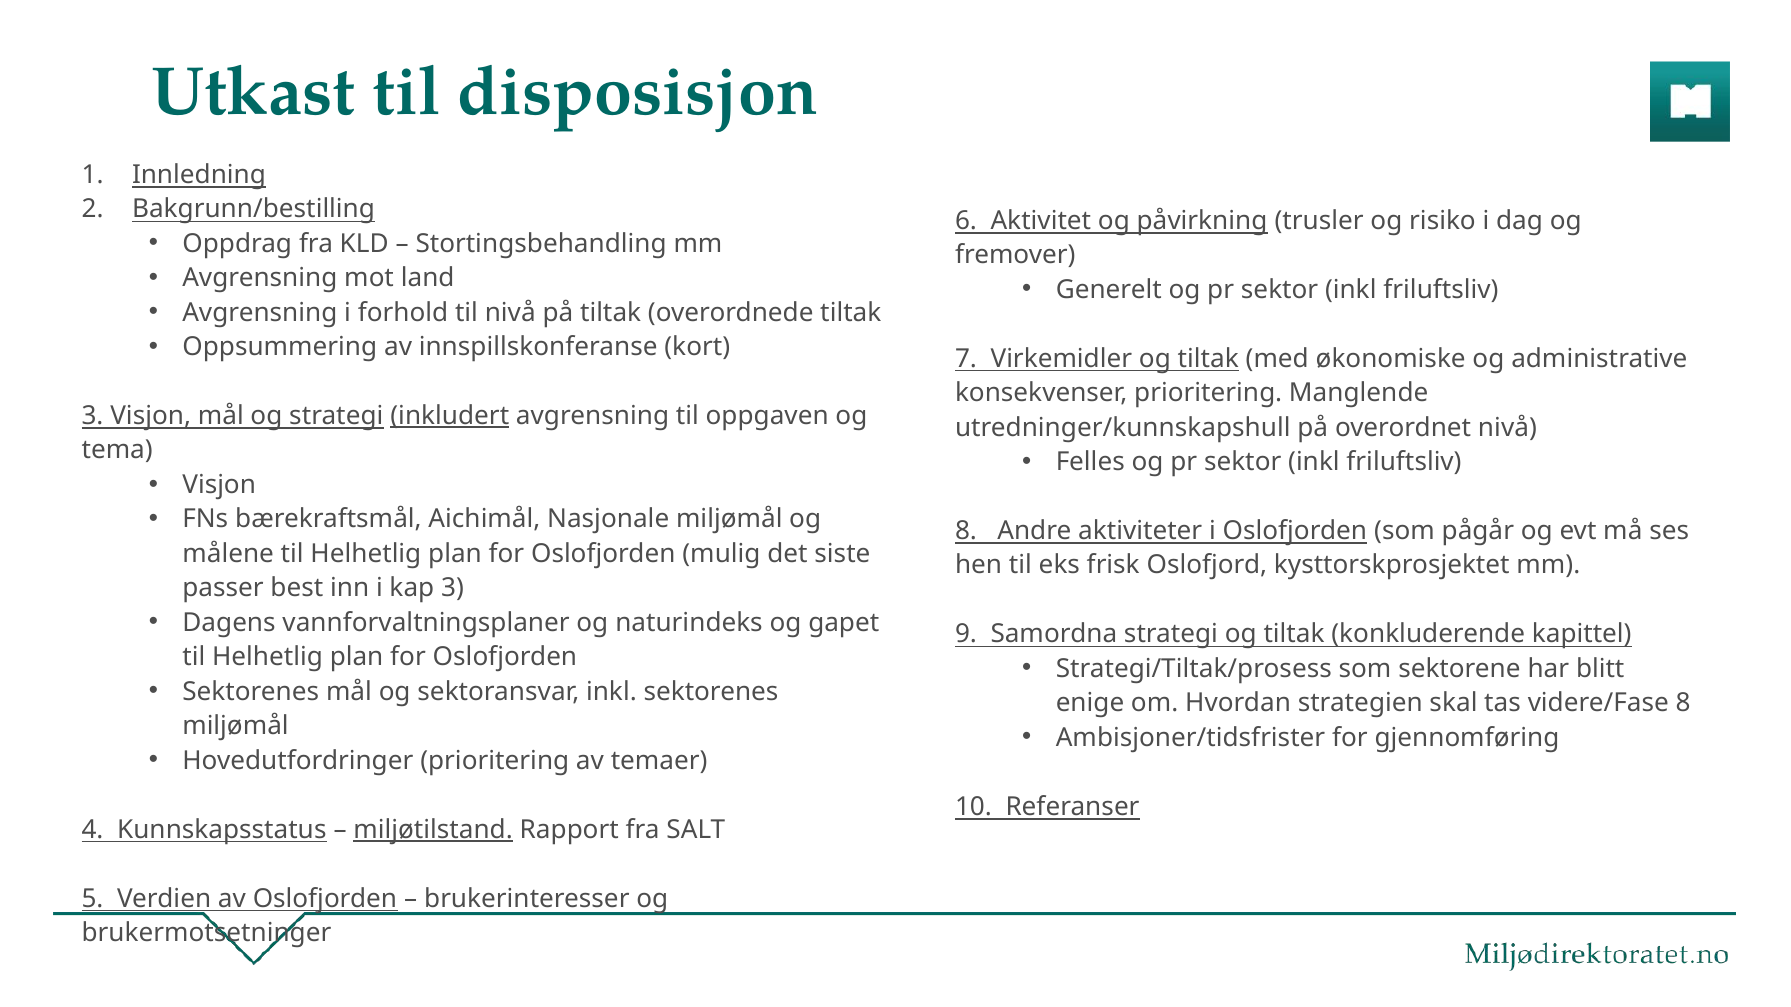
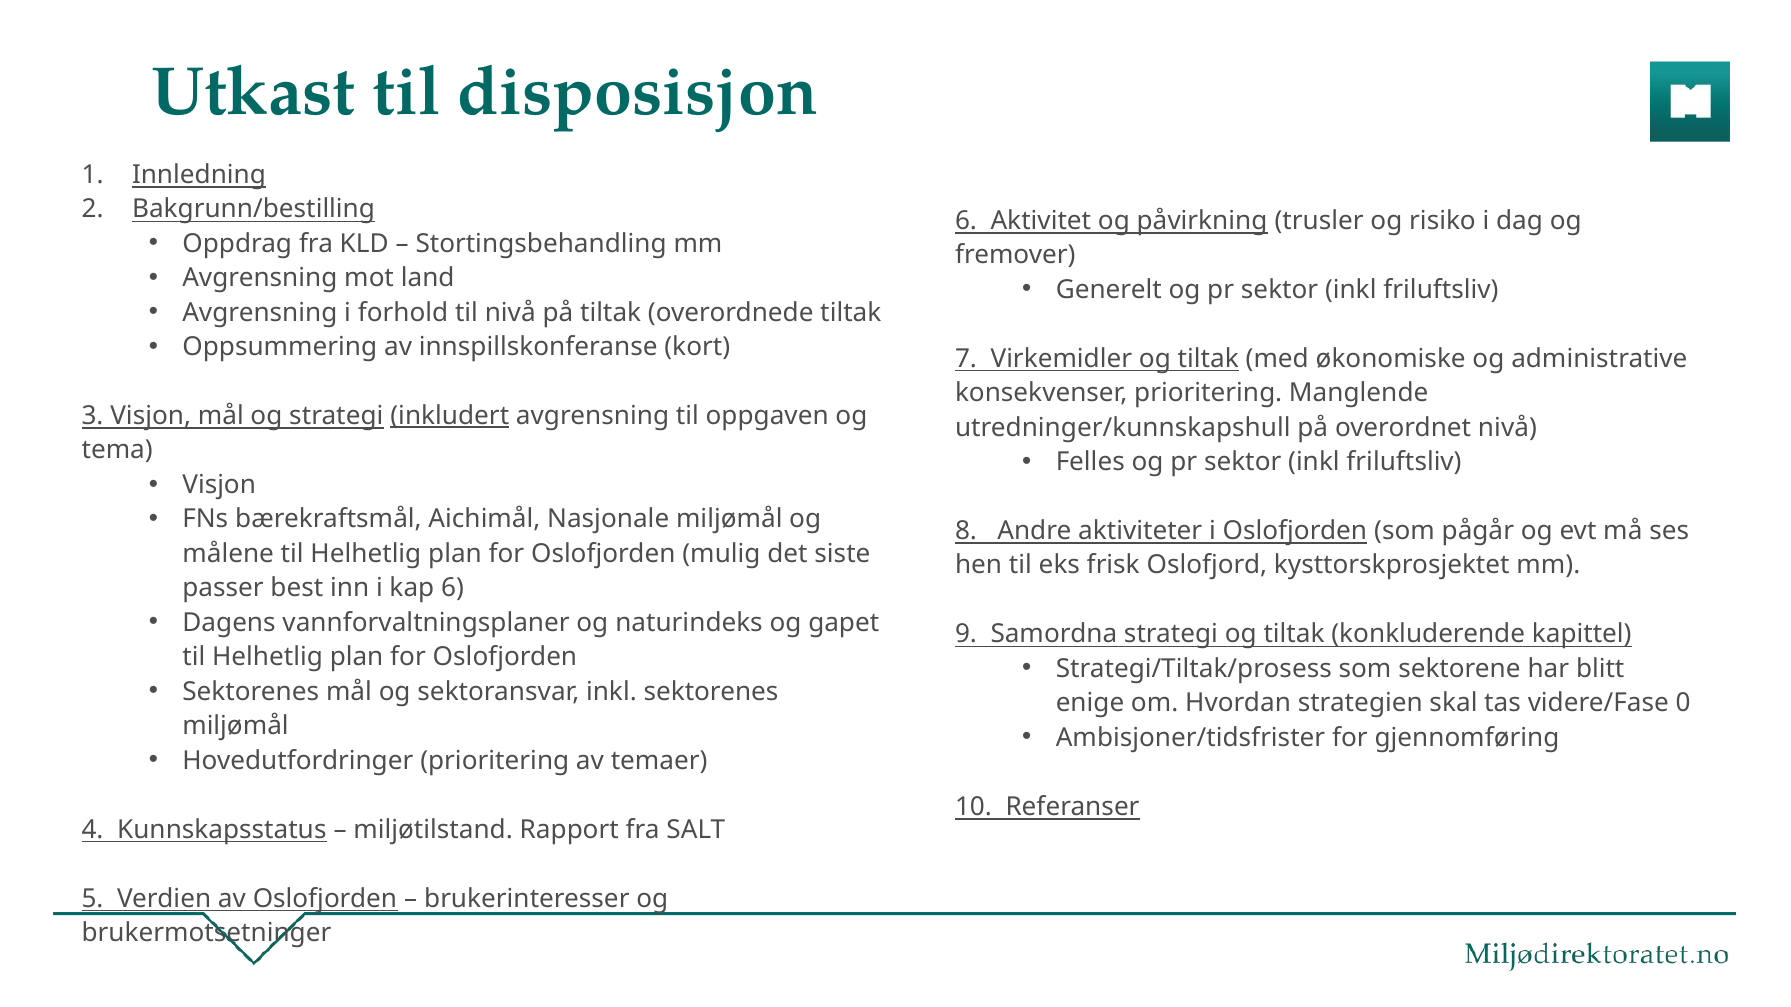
kap 3: 3 -> 6
videre/Fase 8: 8 -> 0
miljøtilstand underline: present -> none
